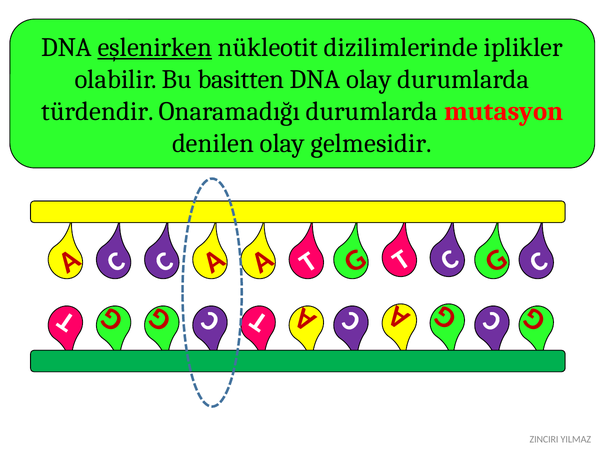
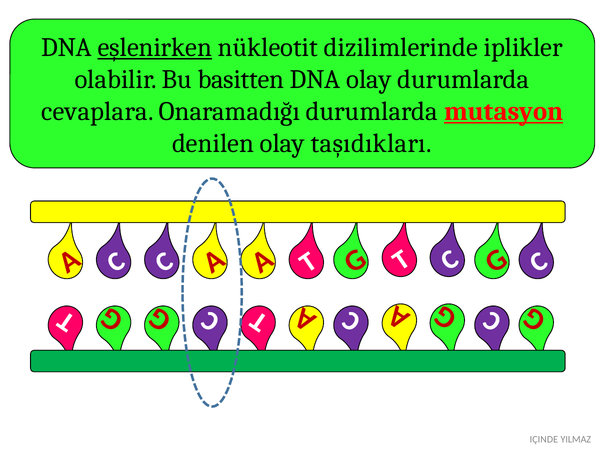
türdendir: türdendir -> cevaplara
mutasyon underline: none -> present
gelmesidir: gelmesidir -> taşıdıkları
ZINCIRI: ZINCIRI -> IÇINDE
